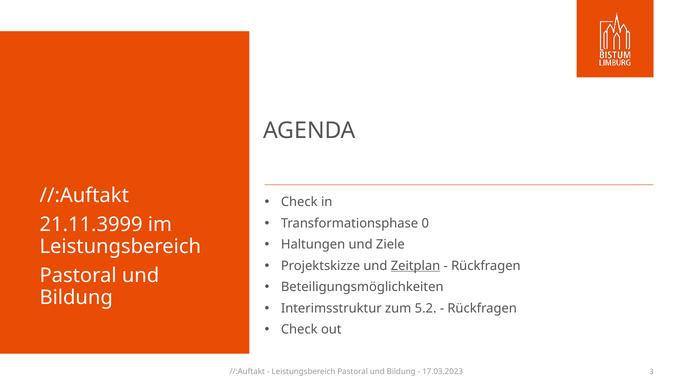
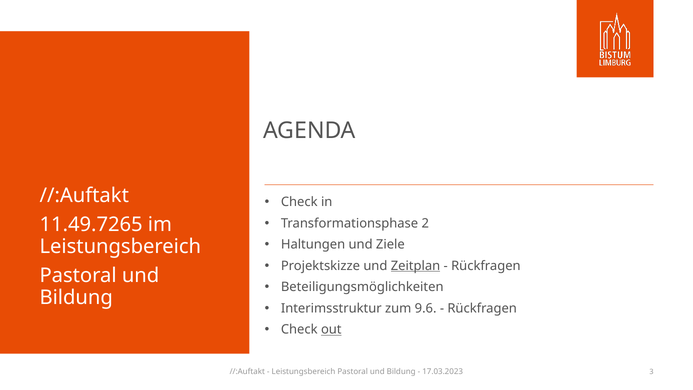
0: 0 -> 2
21.11.3999: 21.11.3999 -> 11.49.7265
5.2: 5.2 -> 9.6
out underline: none -> present
